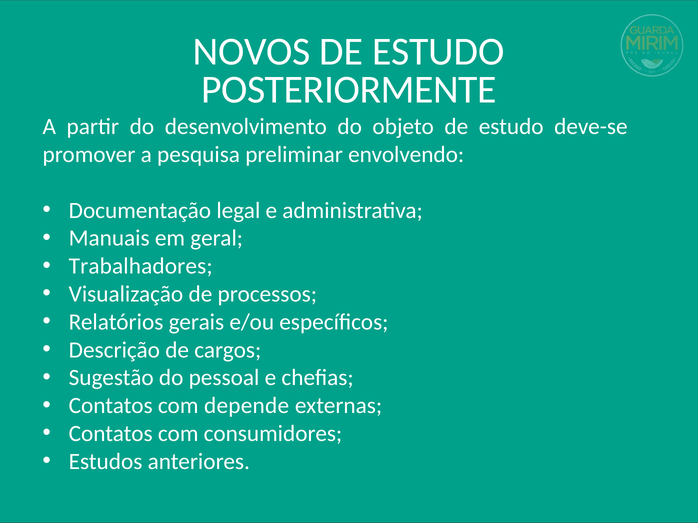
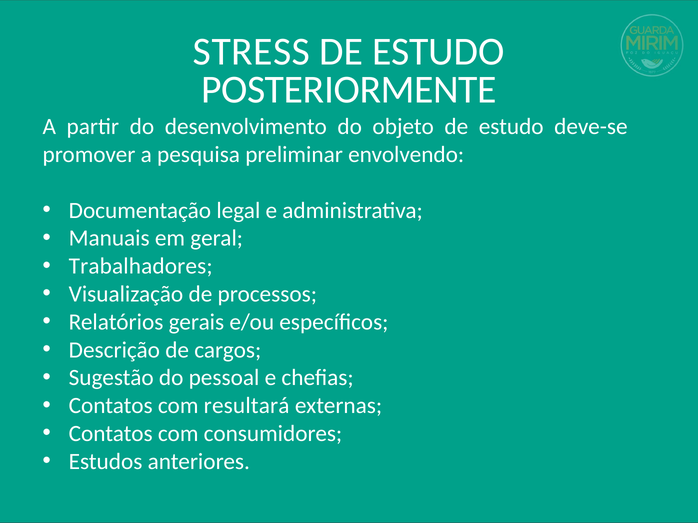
NOVOS: NOVOS -> STRESS
depende: depende -> resultará
